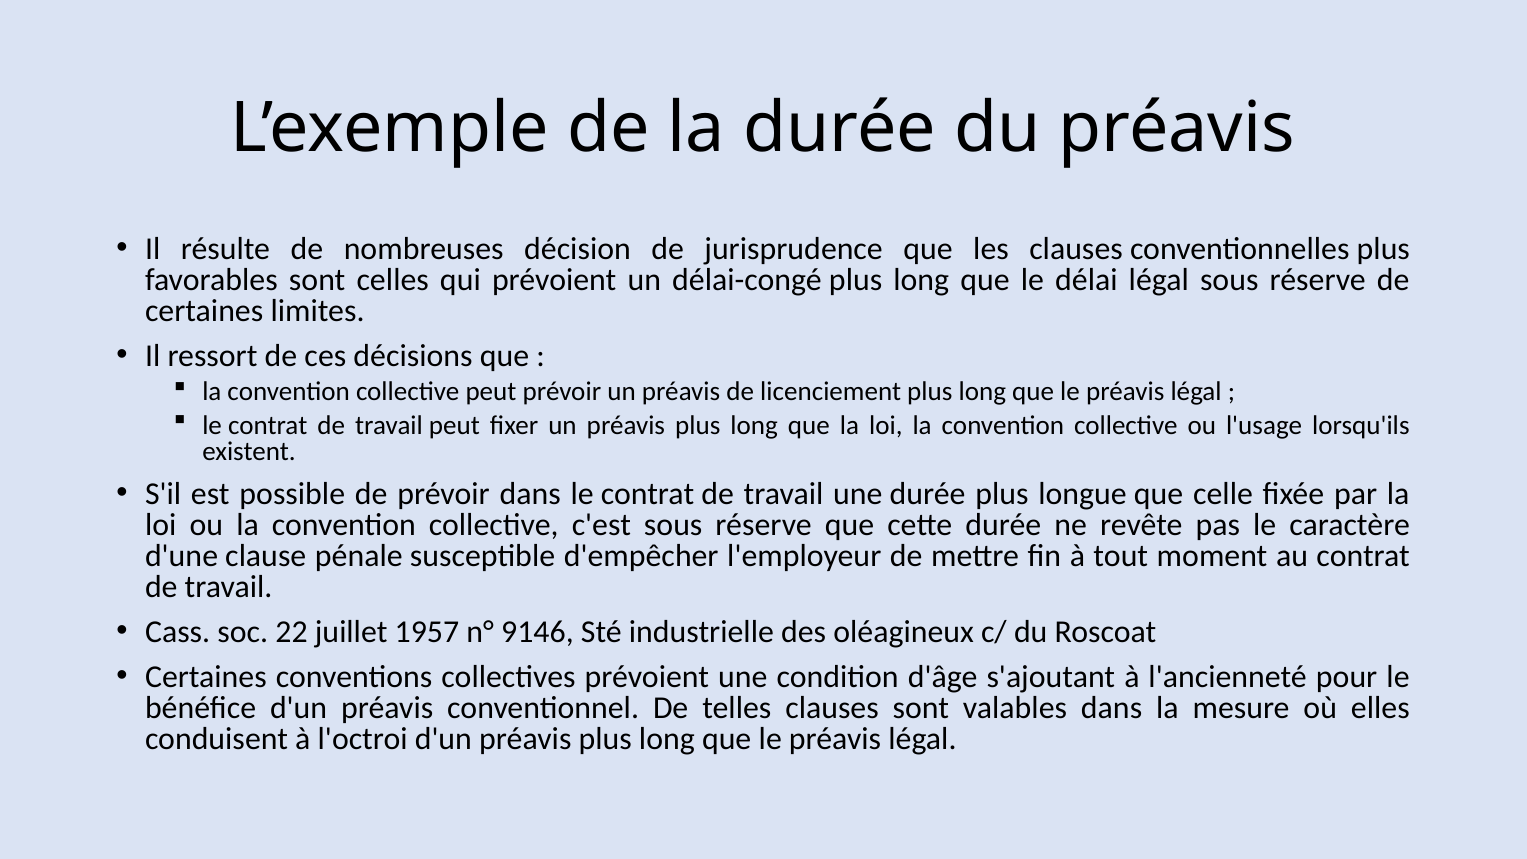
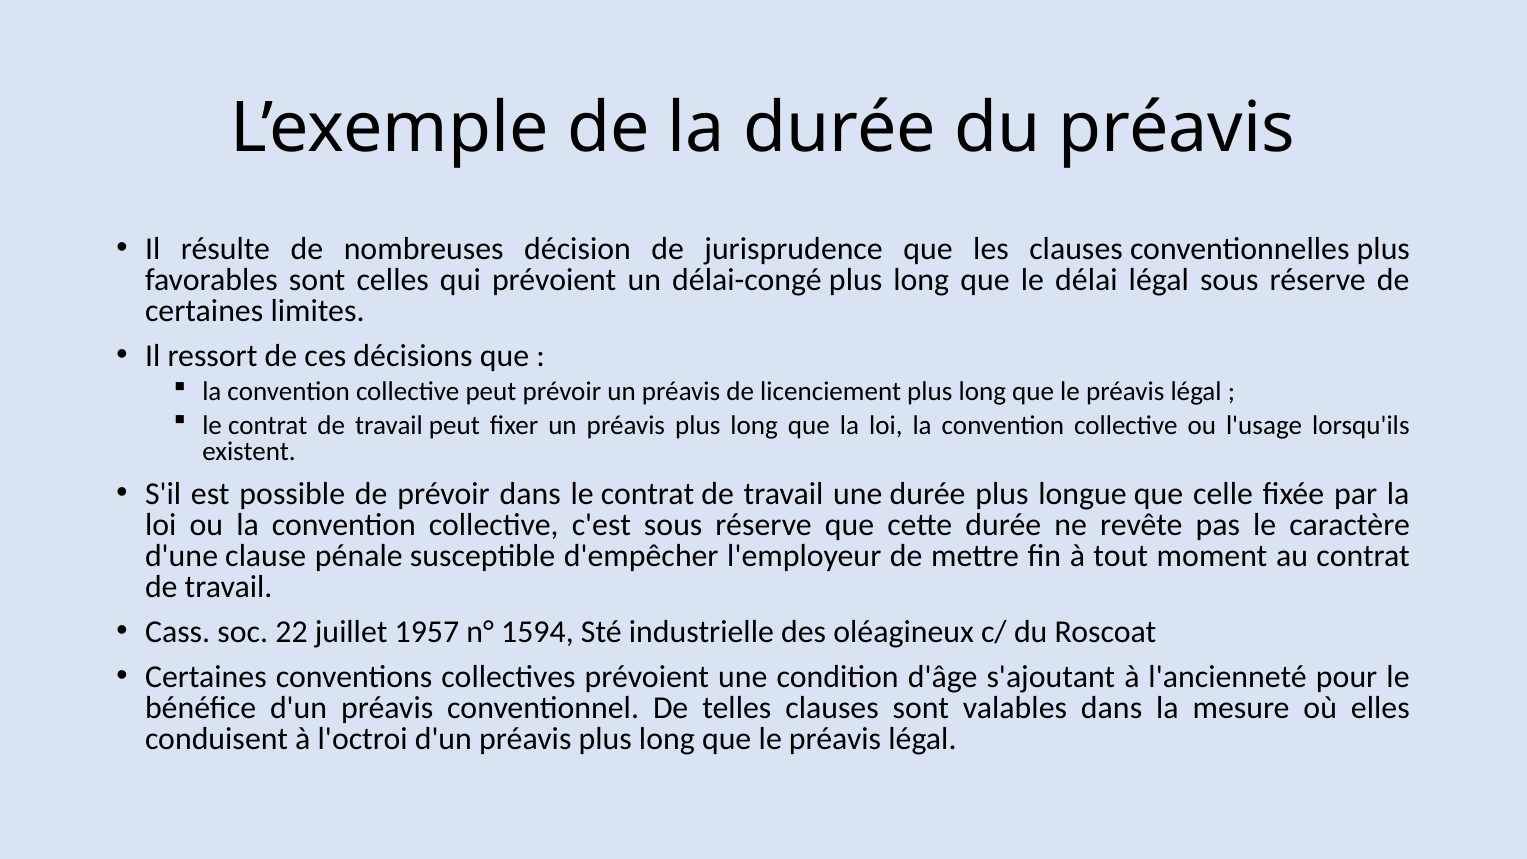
9146: 9146 -> 1594
